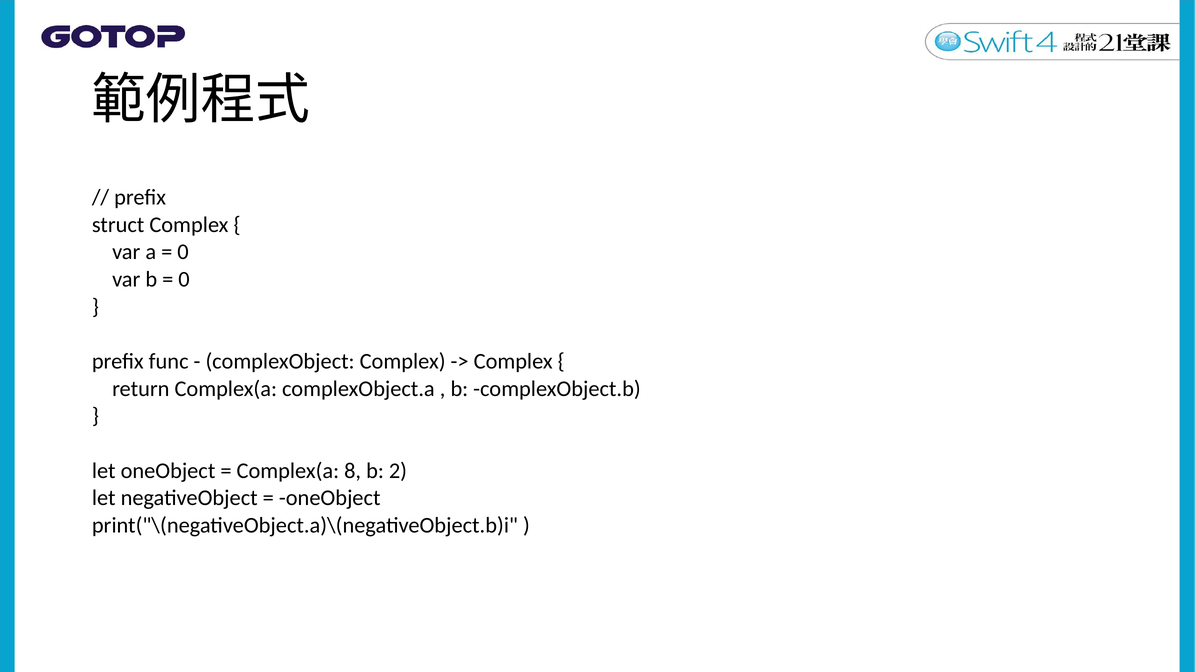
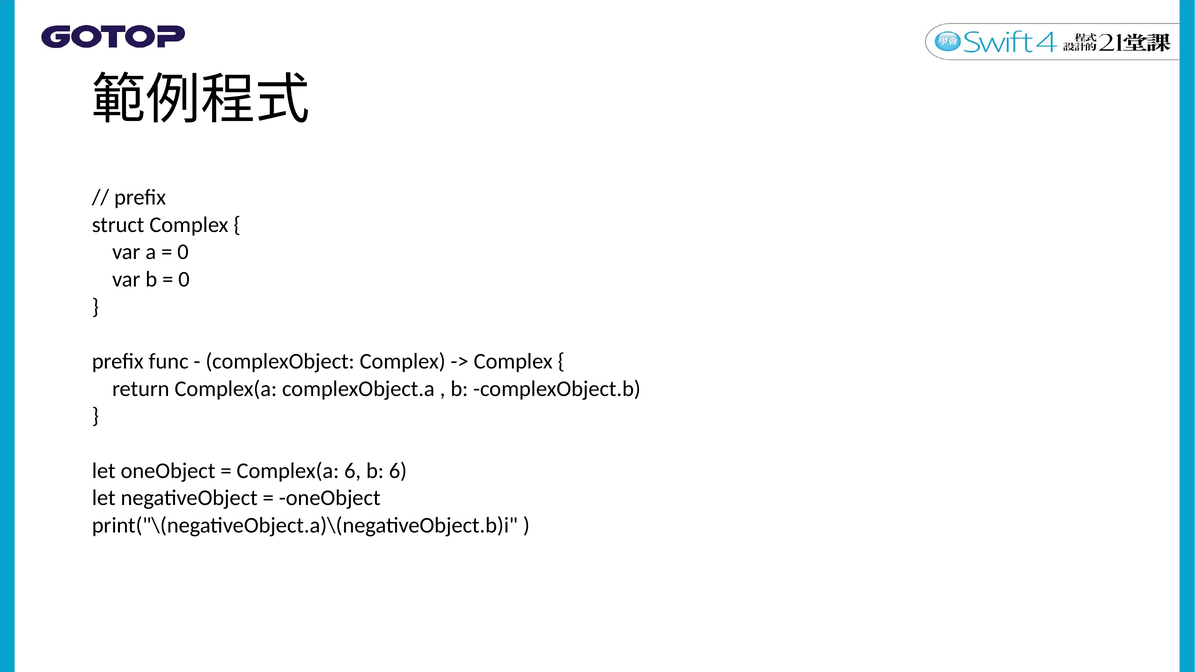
Complex(a 8: 8 -> 6
b 2: 2 -> 6
